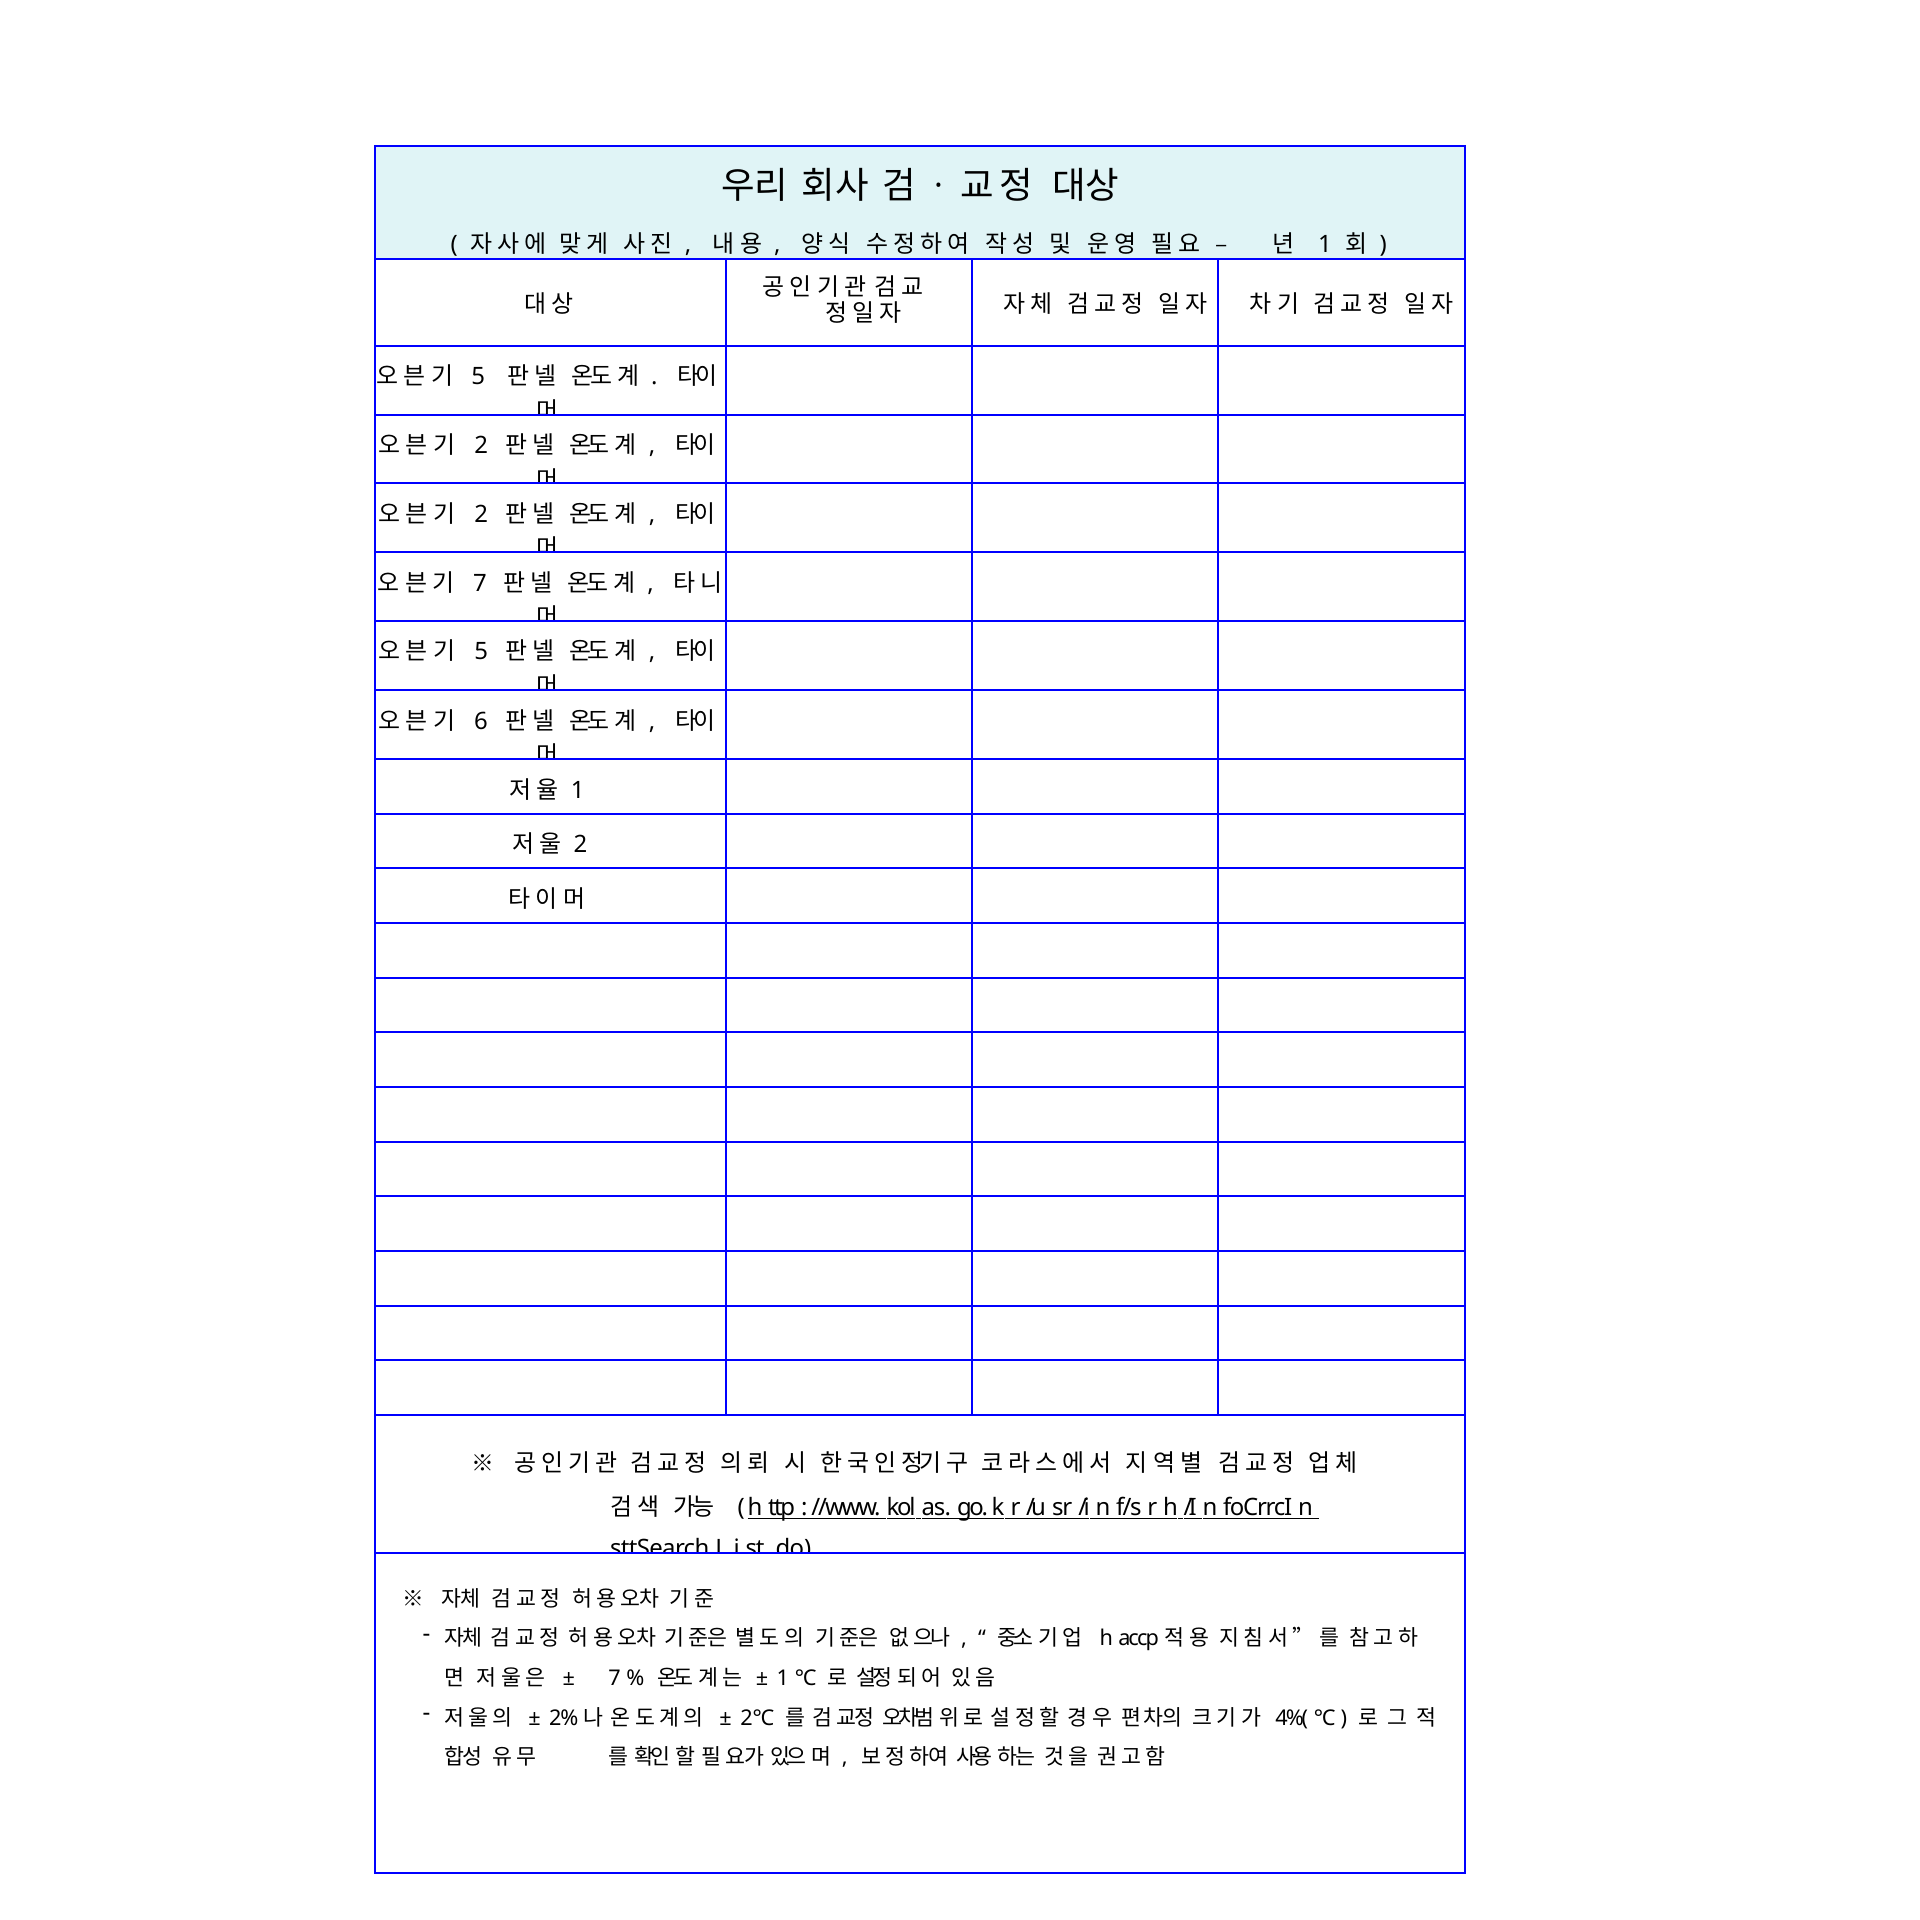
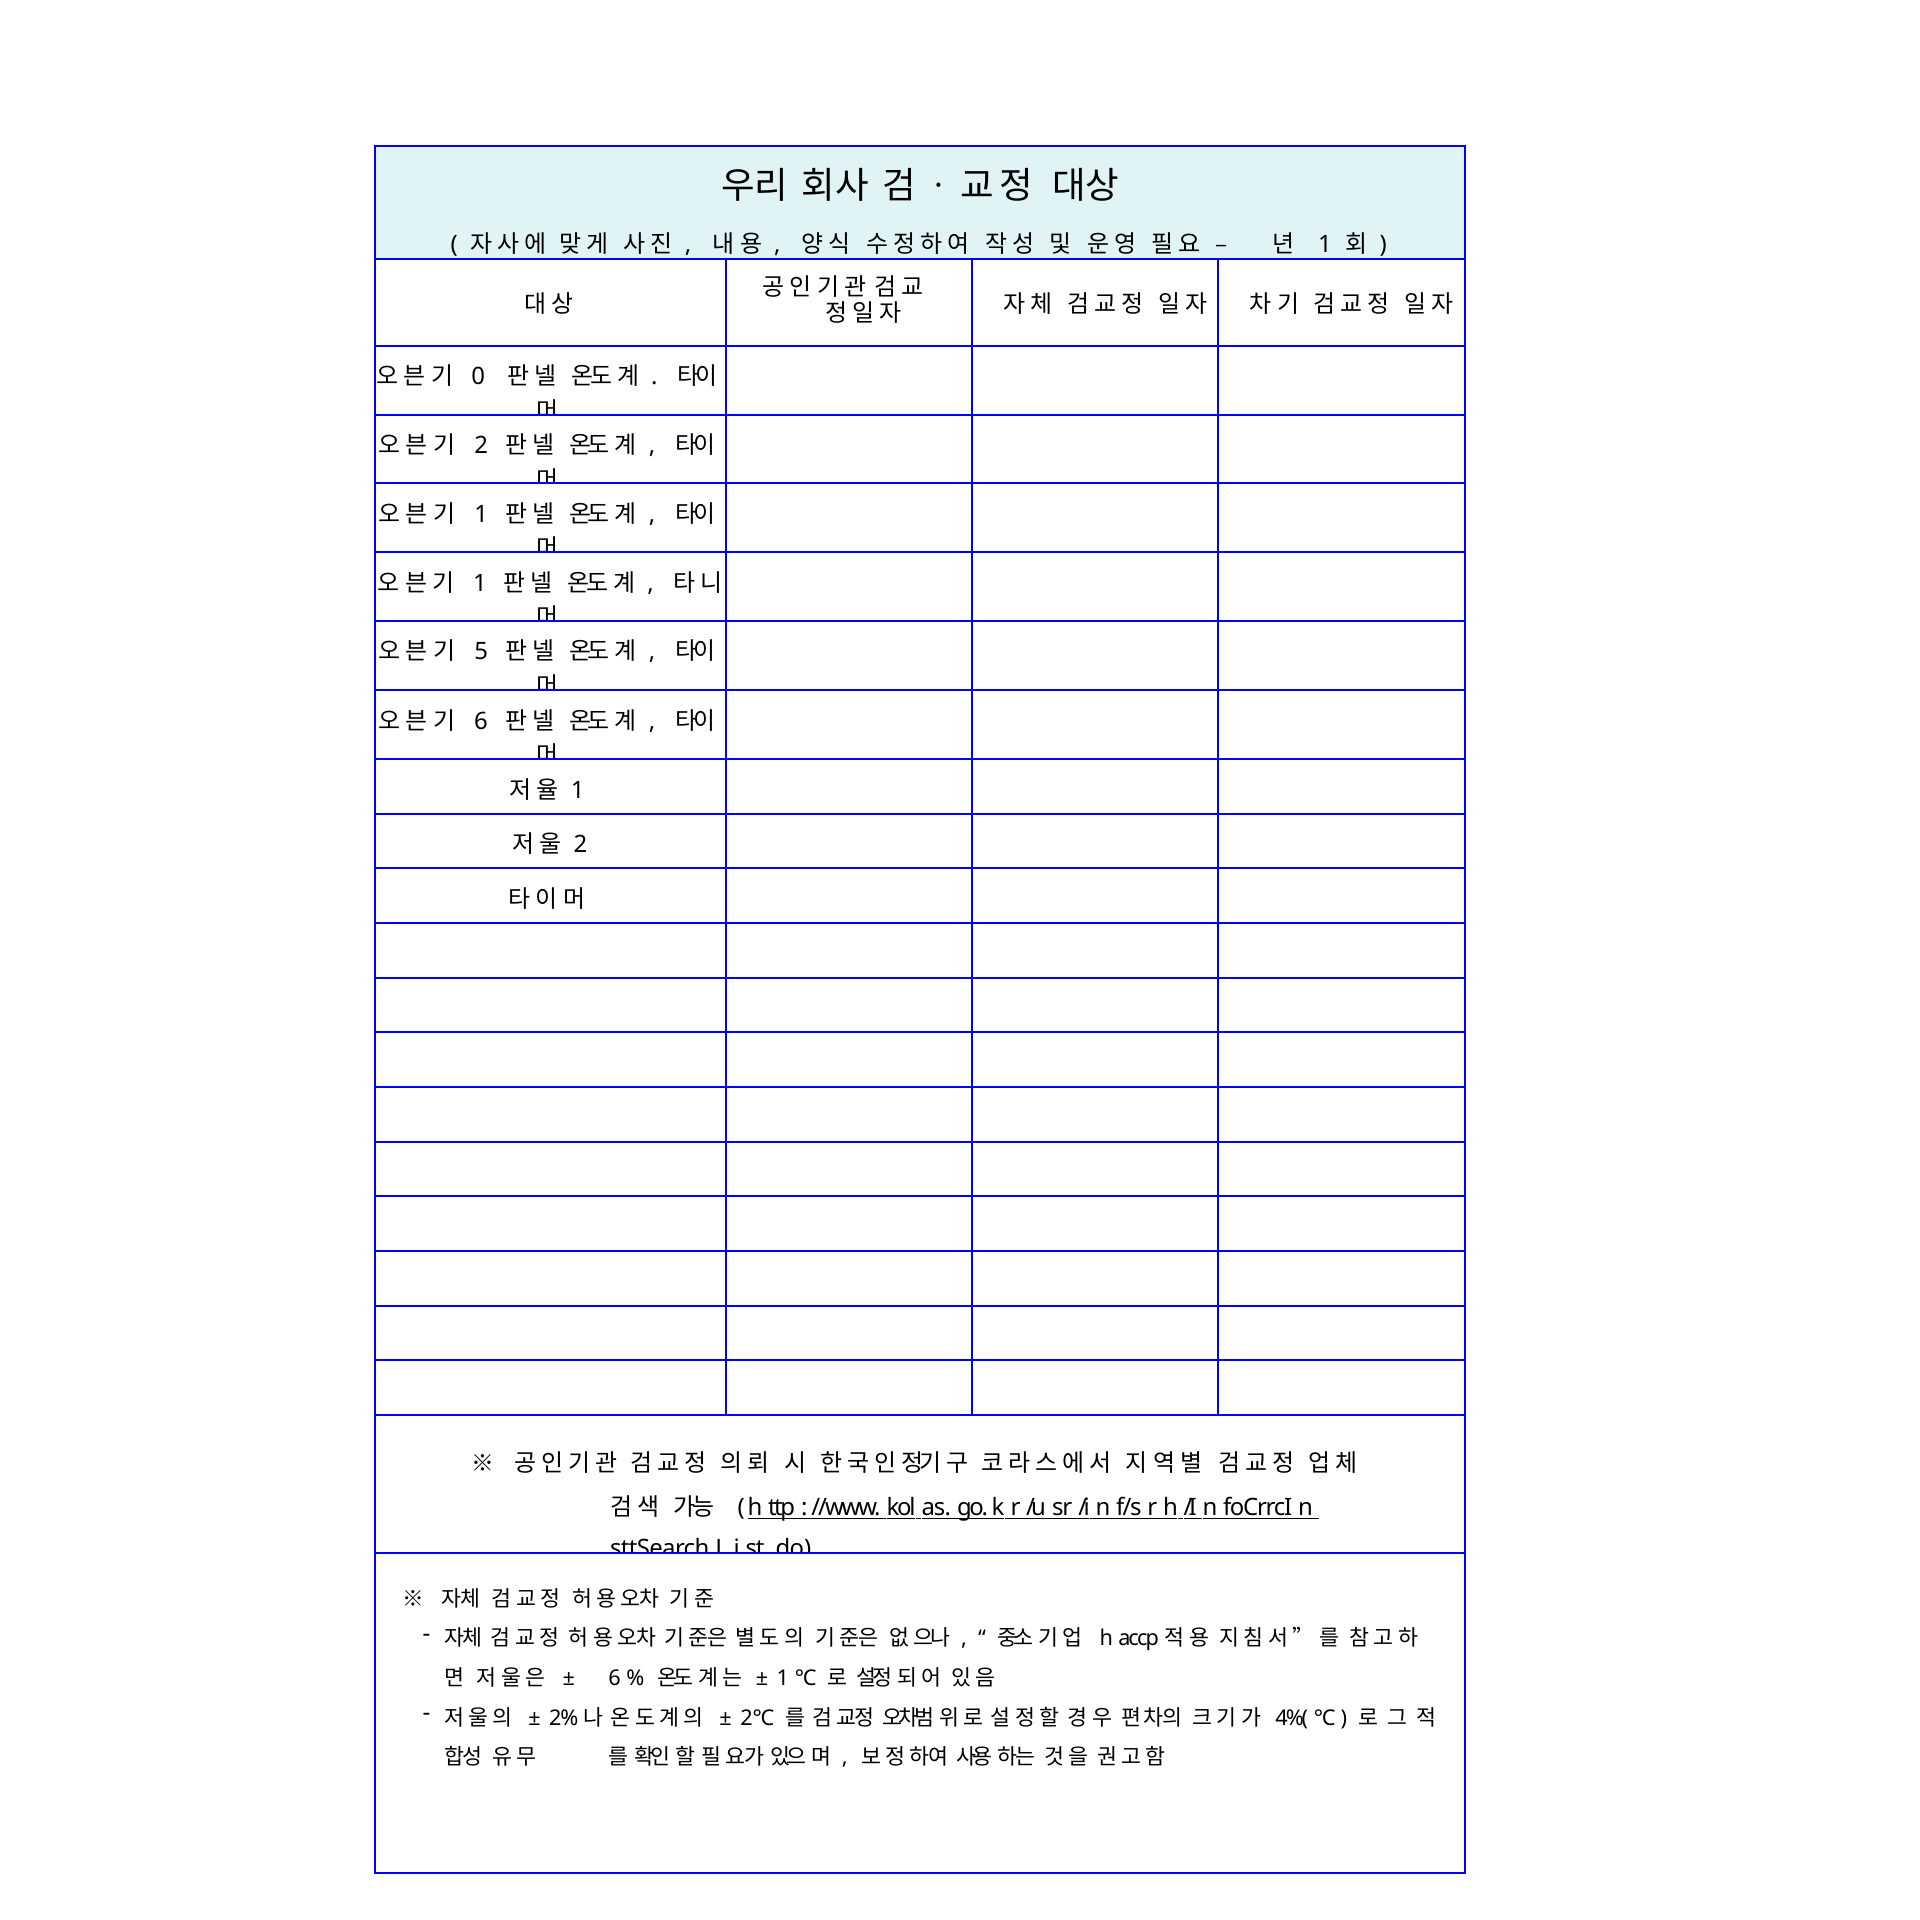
5 at (478, 377): 5 -> 0
2 at (481, 514): 2 -> 1
7 at (480, 583): 7 -> 1
7 at (615, 1678): 7 -> 6
